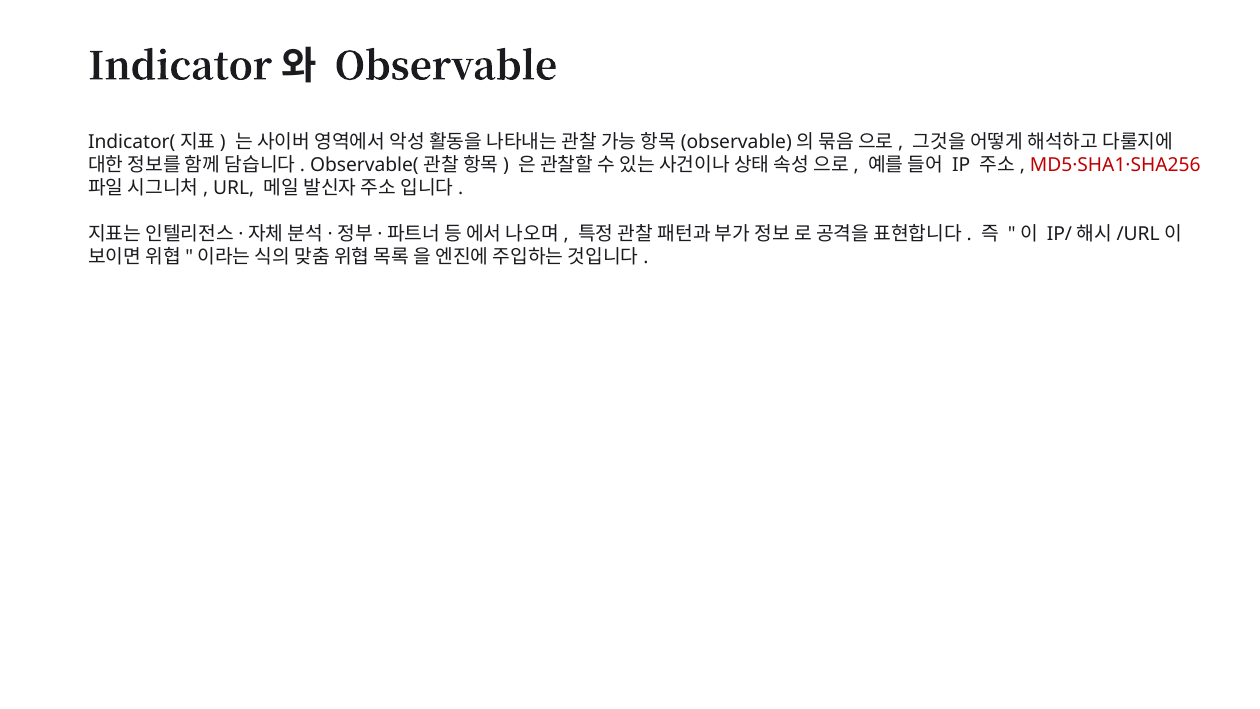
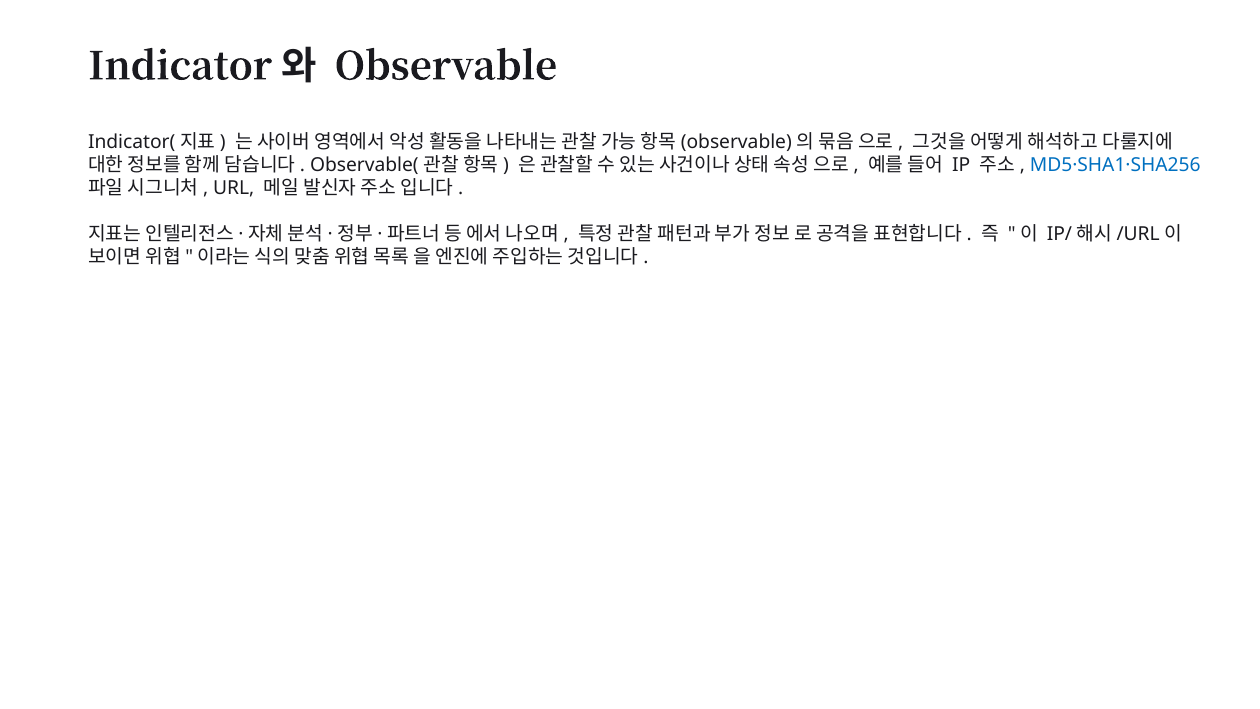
MD5·SHA1·SHA256 colour: red -> blue
